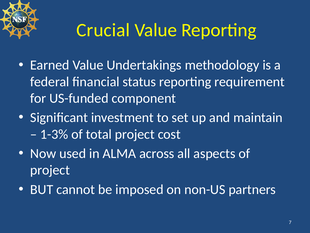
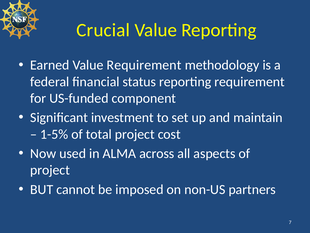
Value Undertakings: Undertakings -> Requirement
1-3%: 1-3% -> 1-5%
